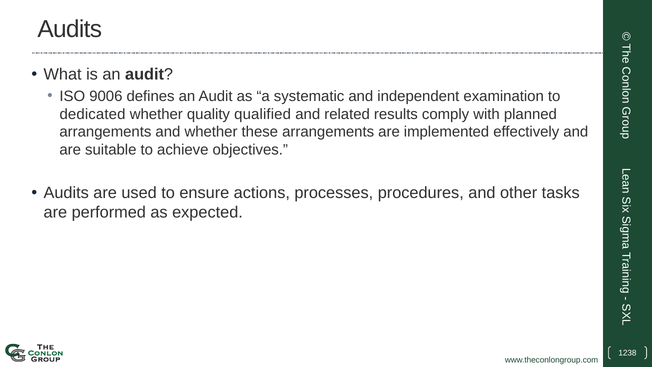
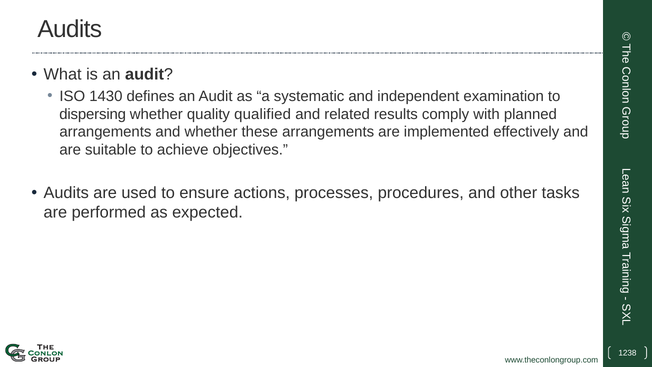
9006: 9006 -> 1430
dedicated: dedicated -> dispersing
